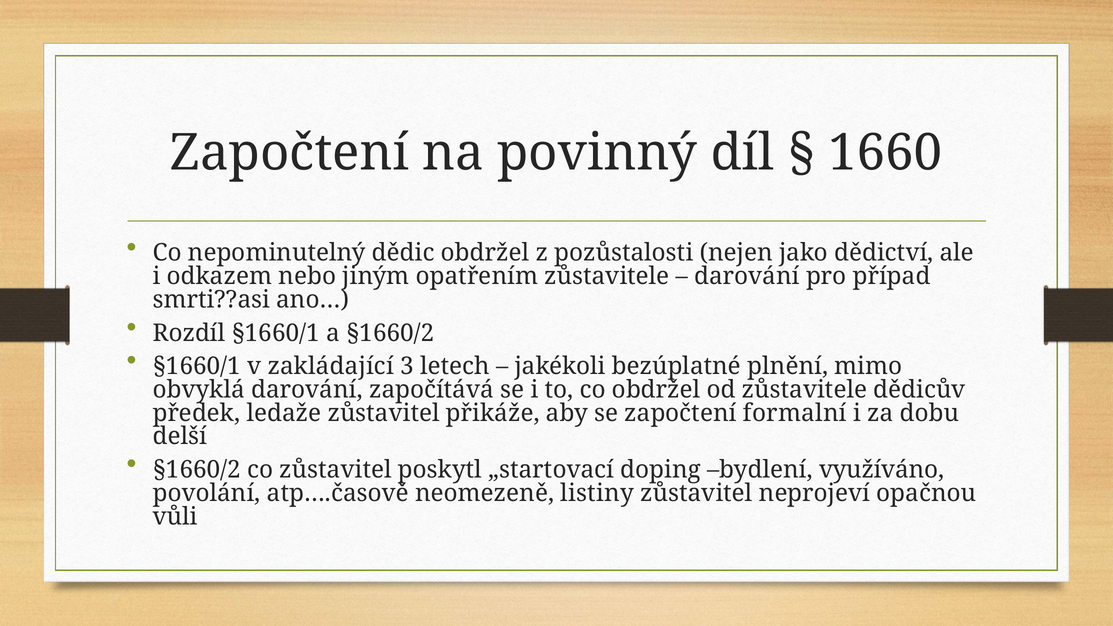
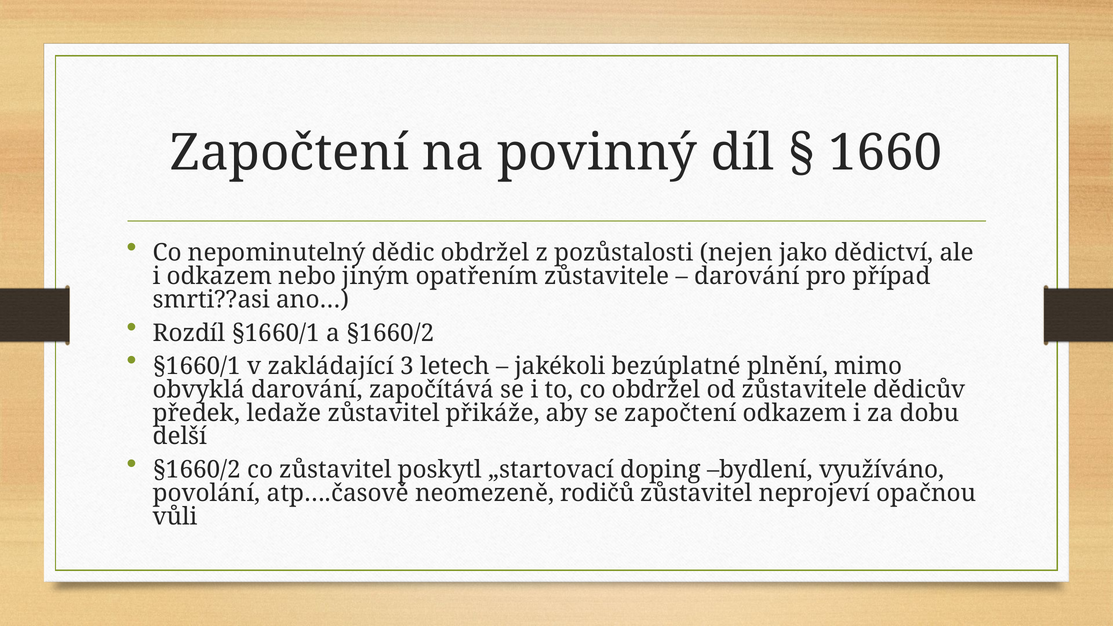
započtení formalní: formalní -> odkazem
listiny: listiny -> rodičů
